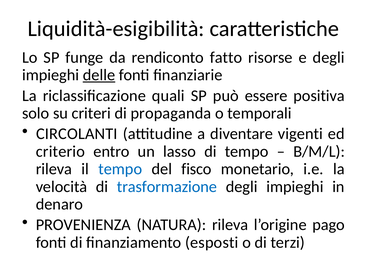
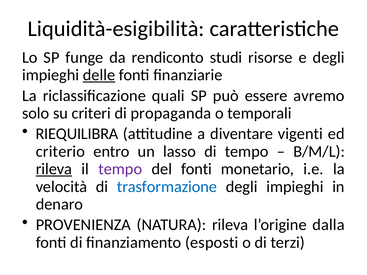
fatto: fatto -> studi
positiva: positiva -> avremo
CIRCOLANTI: CIRCOLANTI -> RIEQUILIBRA
rileva at (54, 169) underline: none -> present
tempo at (120, 169) colour: blue -> purple
del fisco: fisco -> fonti
pago: pago -> dalla
